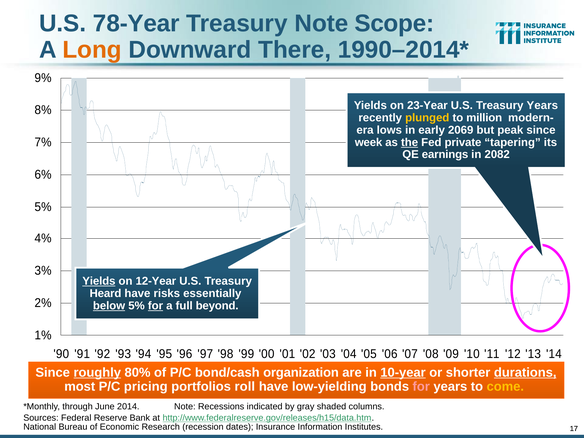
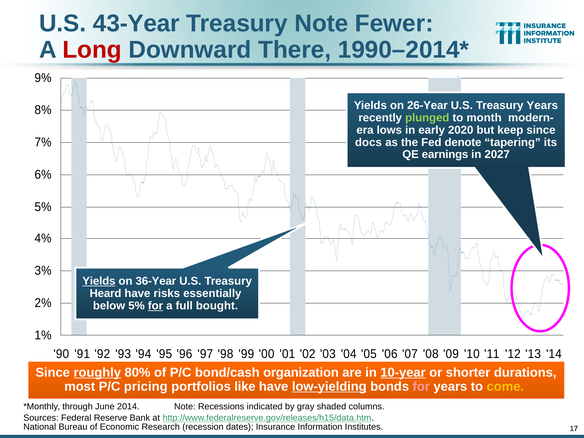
78-Year: 78-Year -> 43-Year
Scope: Scope -> Fewer
Long colour: orange -> red
23-Year: 23-Year -> 26-Year
plunged colour: yellow -> light green
million: million -> month
2069: 2069 -> 2020
peak: peak -> keep
week: week -> docs
the underline: present -> none
private: private -> denote
2082: 2082 -> 2027
12-Year: 12-Year -> 36-Year
below underline: present -> none
beyond: beyond -> bought
durations underline: present -> none
roll: roll -> like
low-yielding underline: none -> present
